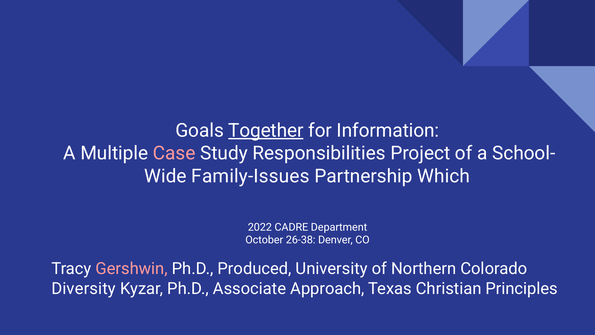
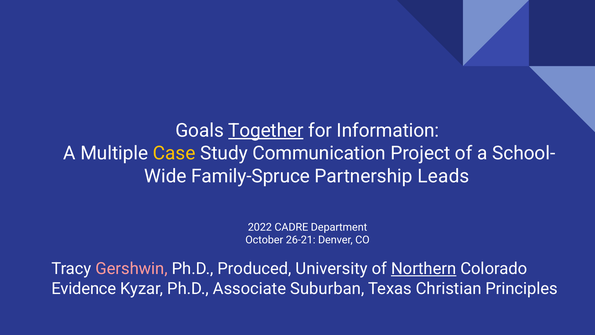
Case colour: pink -> yellow
Responsibilities: Responsibilities -> Communication
Family-Issues: Family-Issues -> Family-Spruce
Which: Which -> Leads
26-38: 26-38 -> 26-21
Northern underline: none -> present
Diversity: Diversity -> Evidence
Approach: Approach -> Suburban
